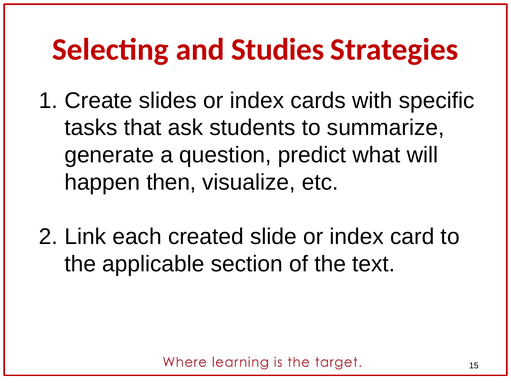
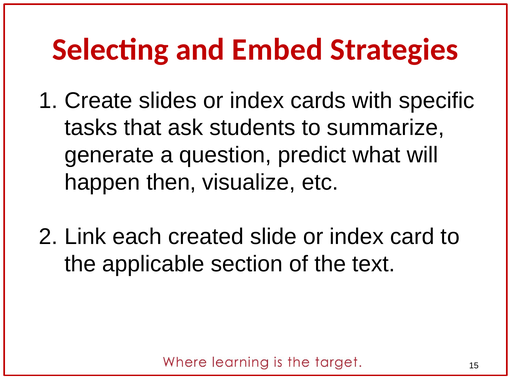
Studies: Studies -> Embed
